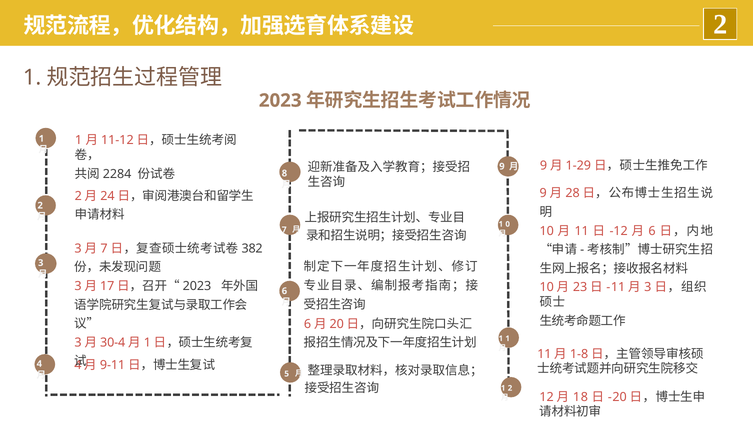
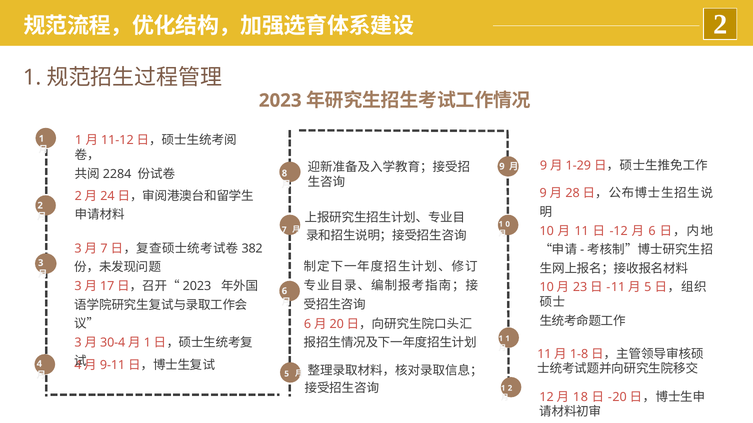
3 at (648, 288): 3 -> 5
